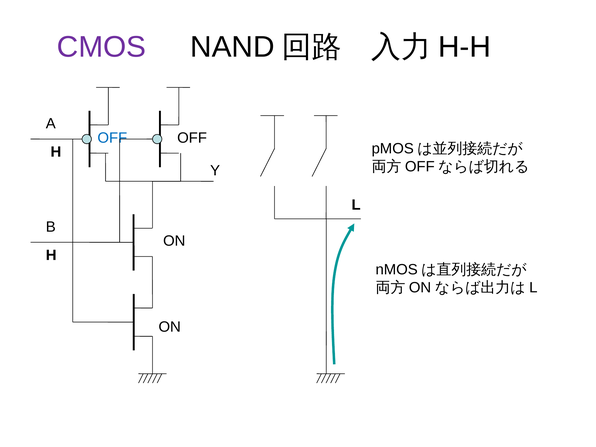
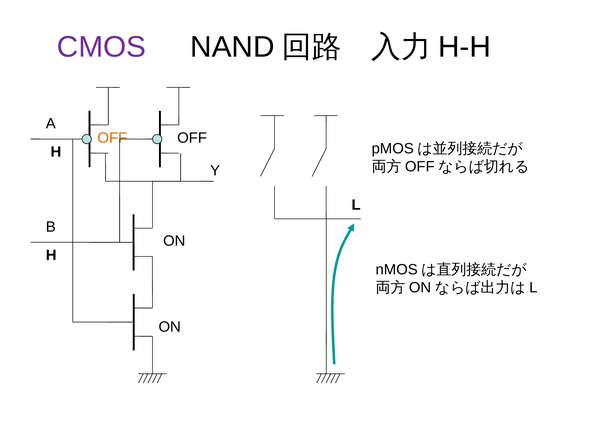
OFF at (112, 138) colour: blue -> orange
